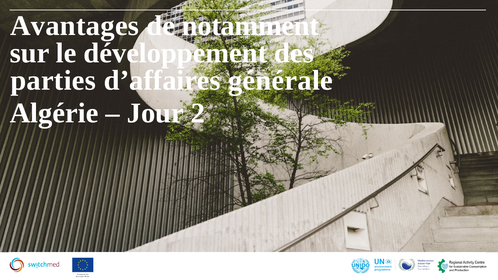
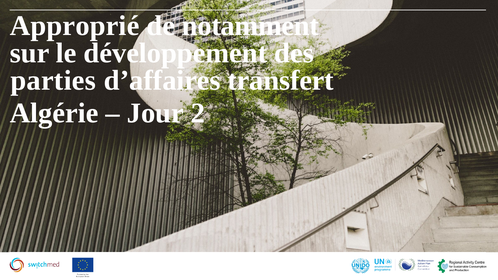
Avantages: Avantages -> Approprié
générale: générale -> transfert
